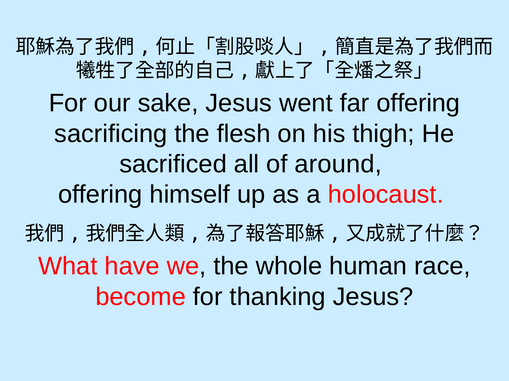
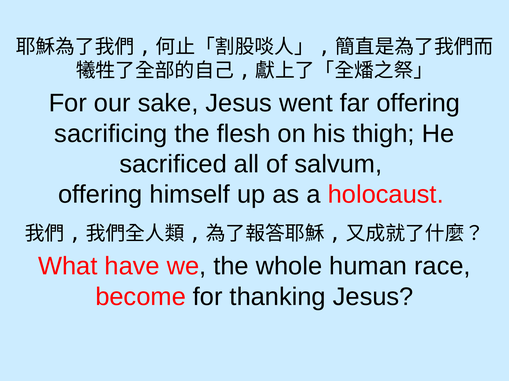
around: around -> salvum
